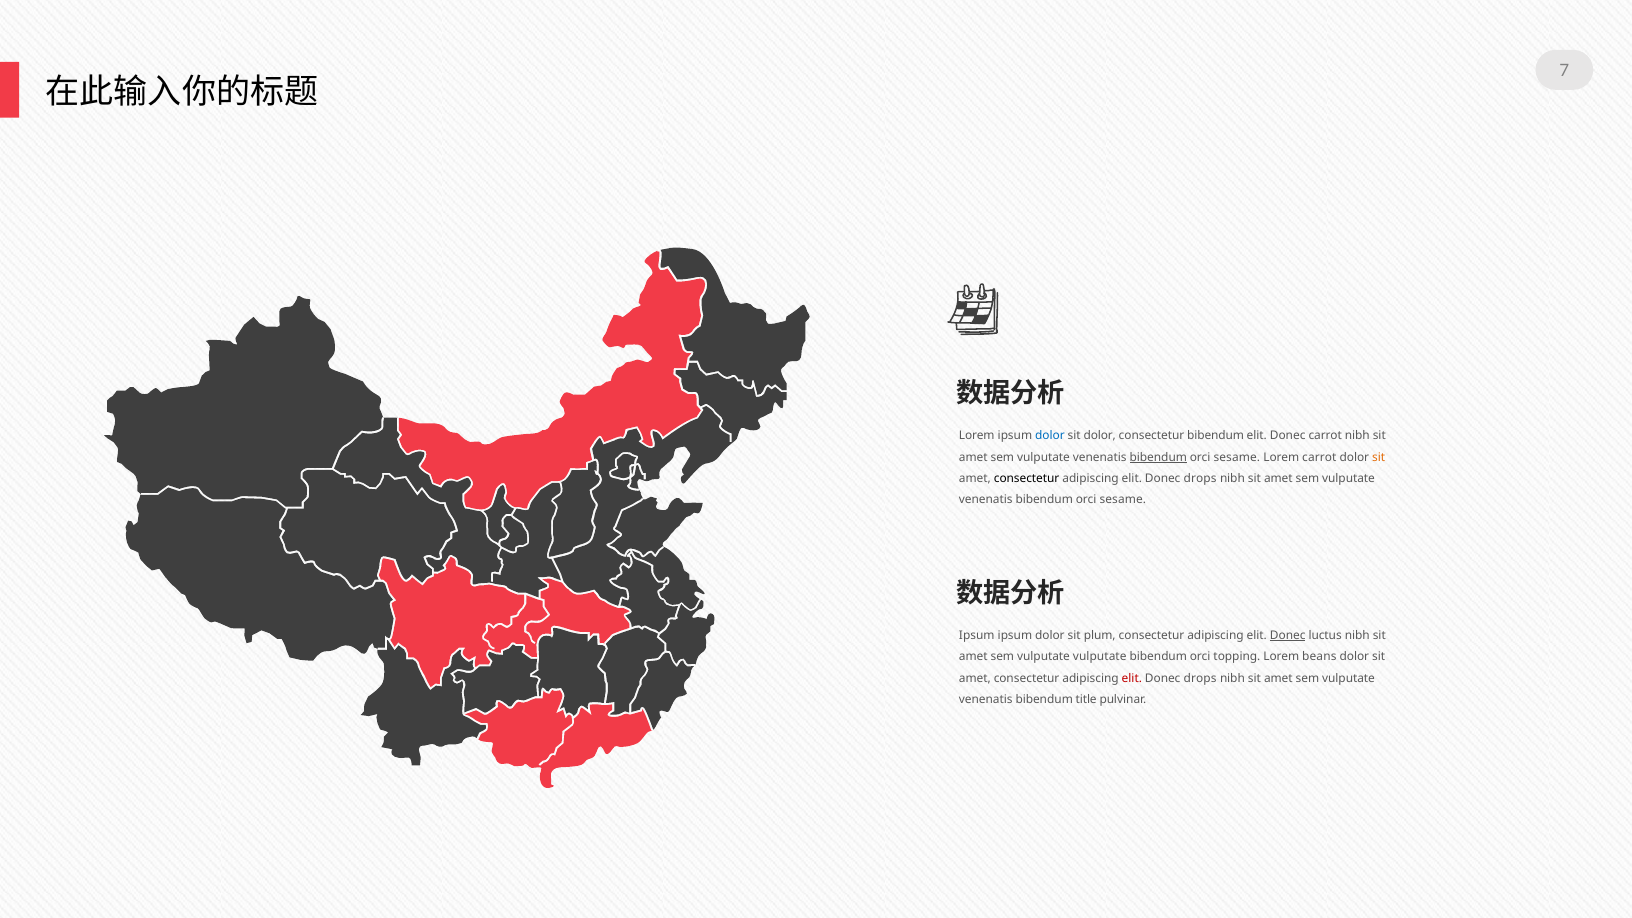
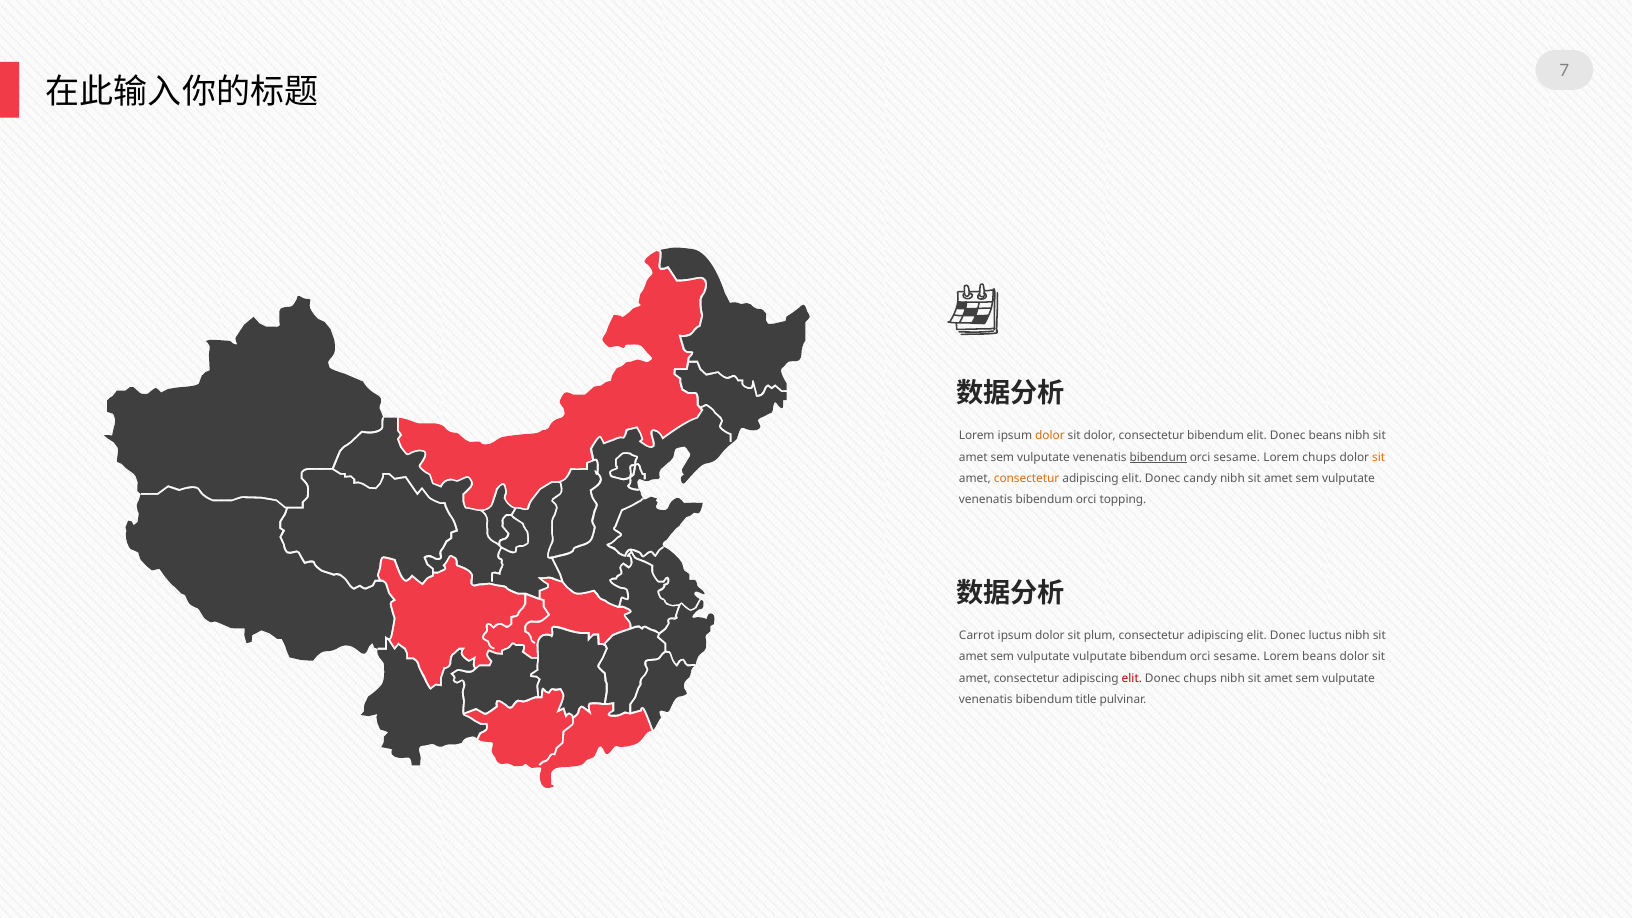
dolor at (1050, 436) colour: blue -> orange
Donec carrot: carrot -> beans
Lorem carrot: carrot -> chups
consectetur at (1027, 479) colour: black -> orange
drops at (1200, 479): drops -> candy
sesame at (1123, 500): sesame -> topping
Ipsum at (977, 635): Ipsum -> Carrot
Donec at (1288, 635) underline: present -> none
topping at (1237, 657): topping -> sesame
drops at (1200, 678): drops -> chups
